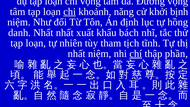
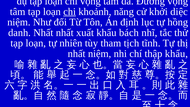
bịnh: bịnh -> diệc
chí underline: present -> none
thập phần: phần -> khẩu
